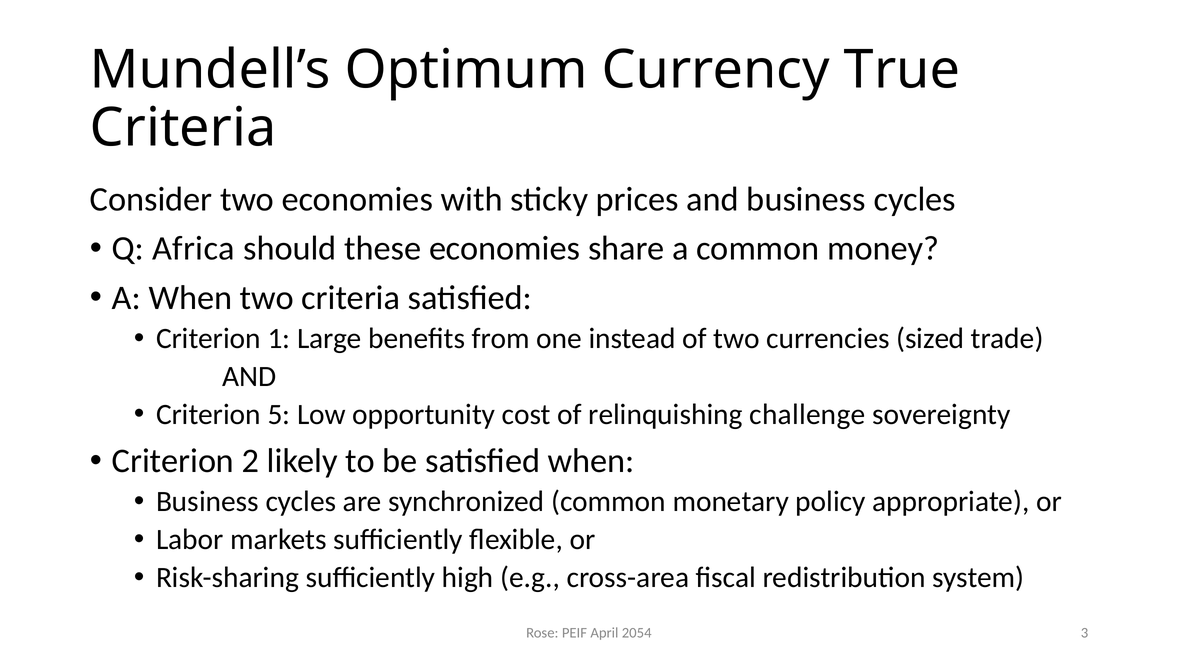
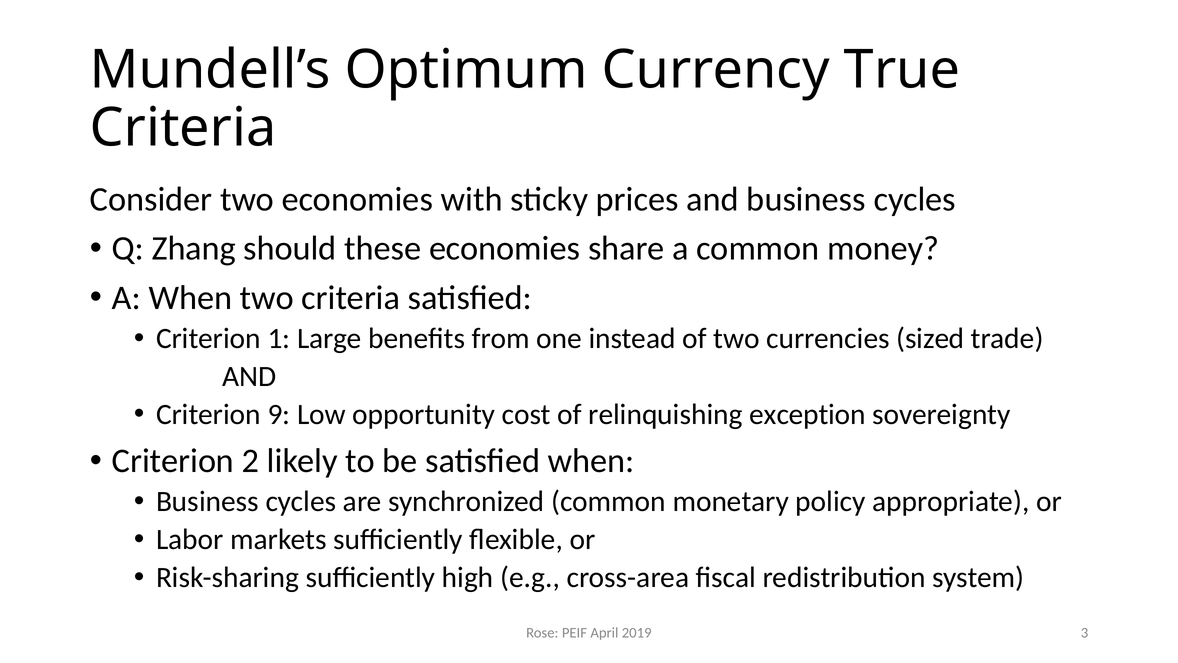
Africa: Africa -> Zhang
5: 5 -> 9
challenge: challenge -> exception
2054: 2054 -> 2019
